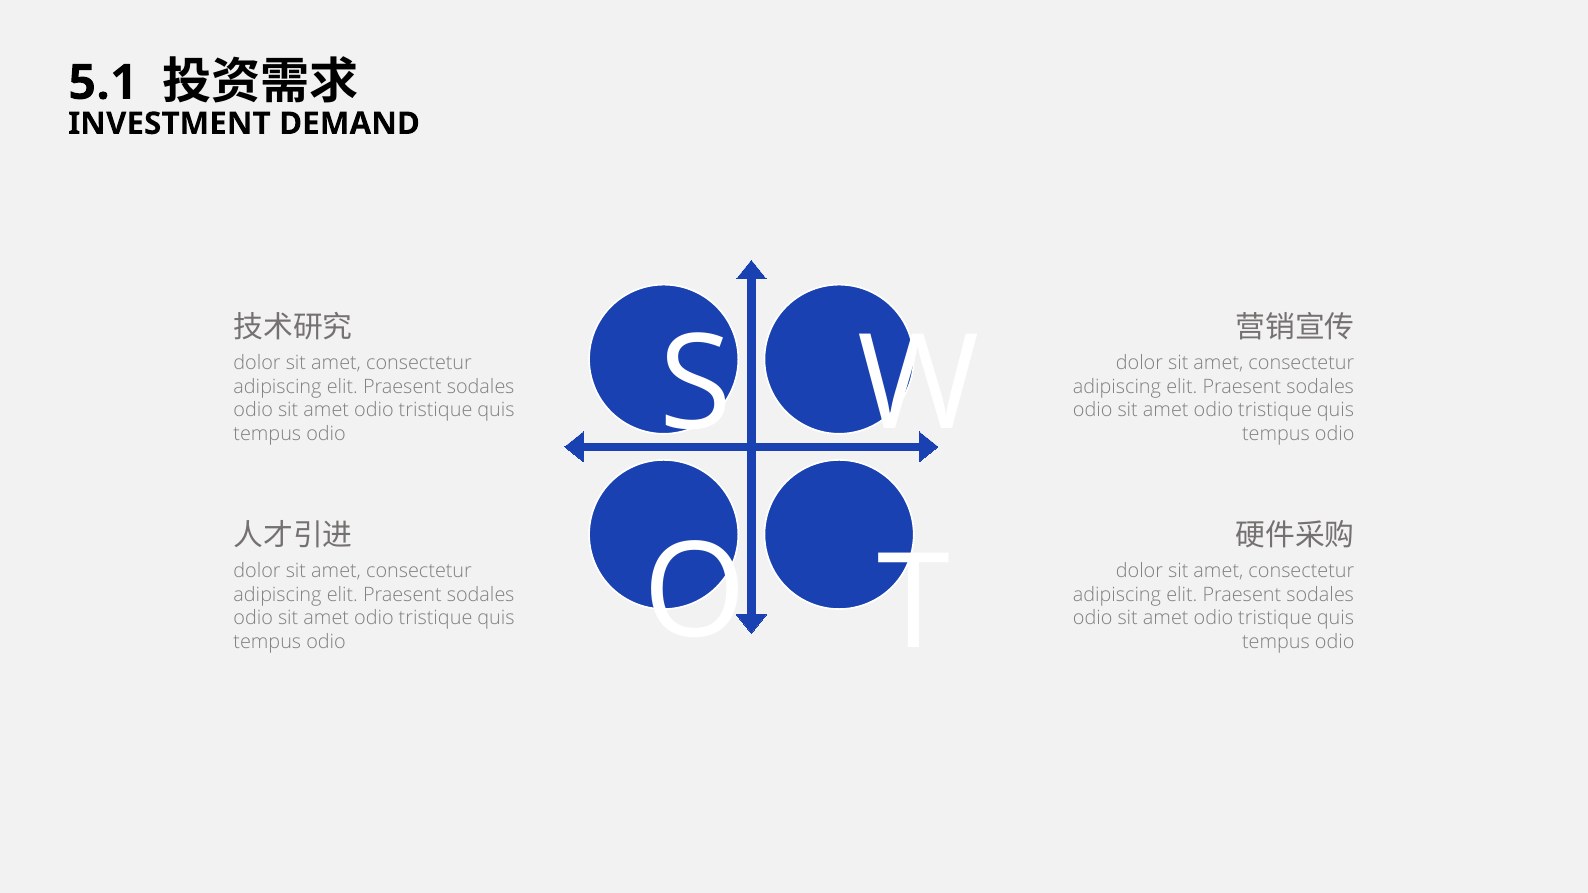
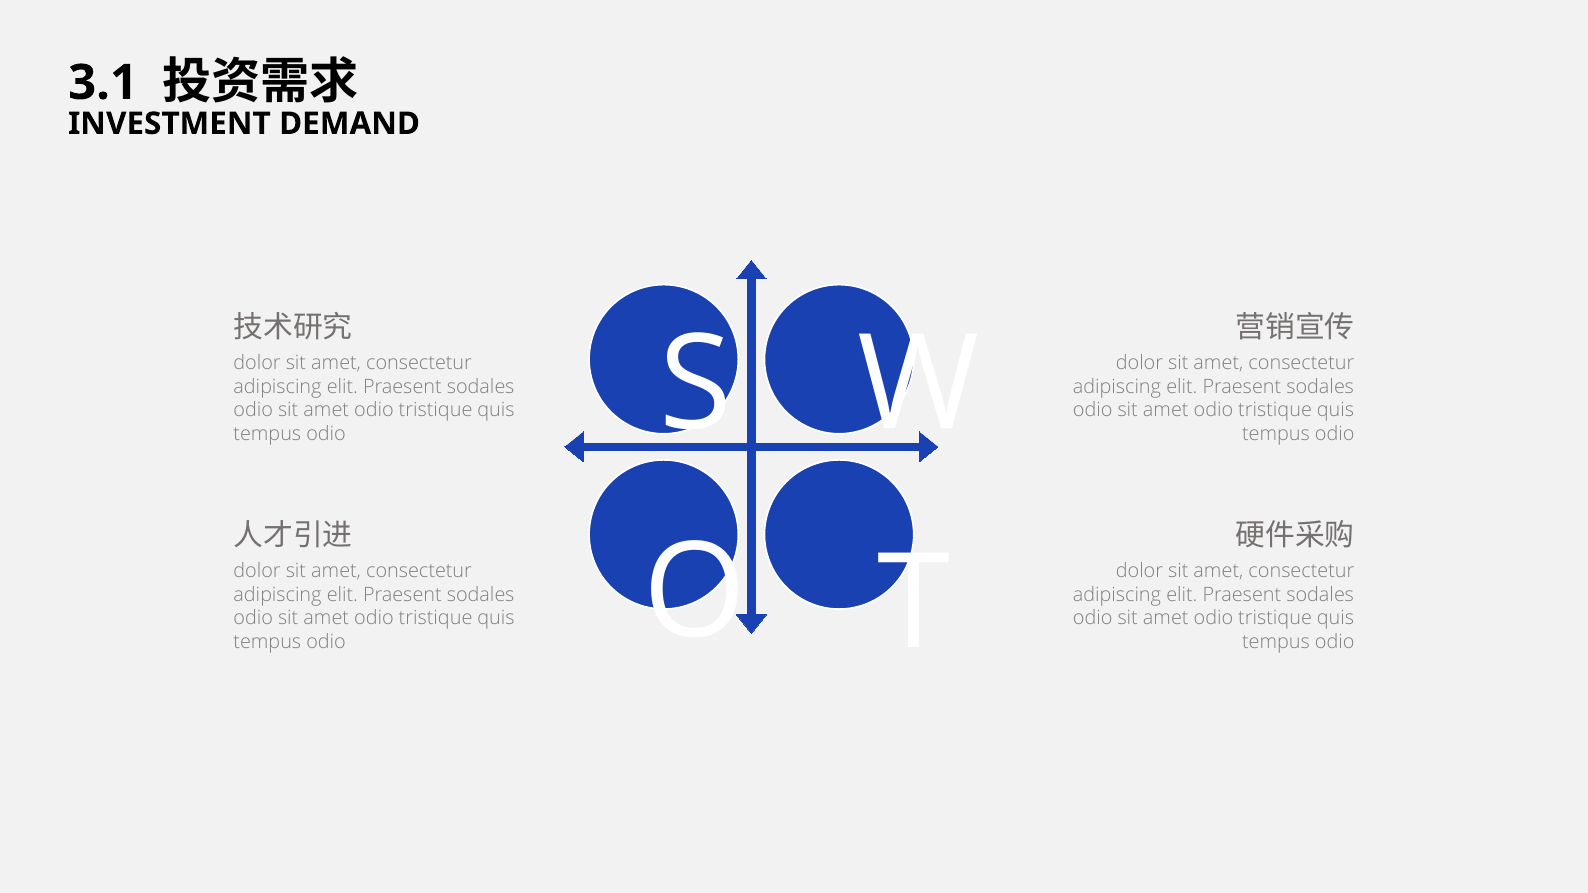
5.1: 5.1 -> 3.1
